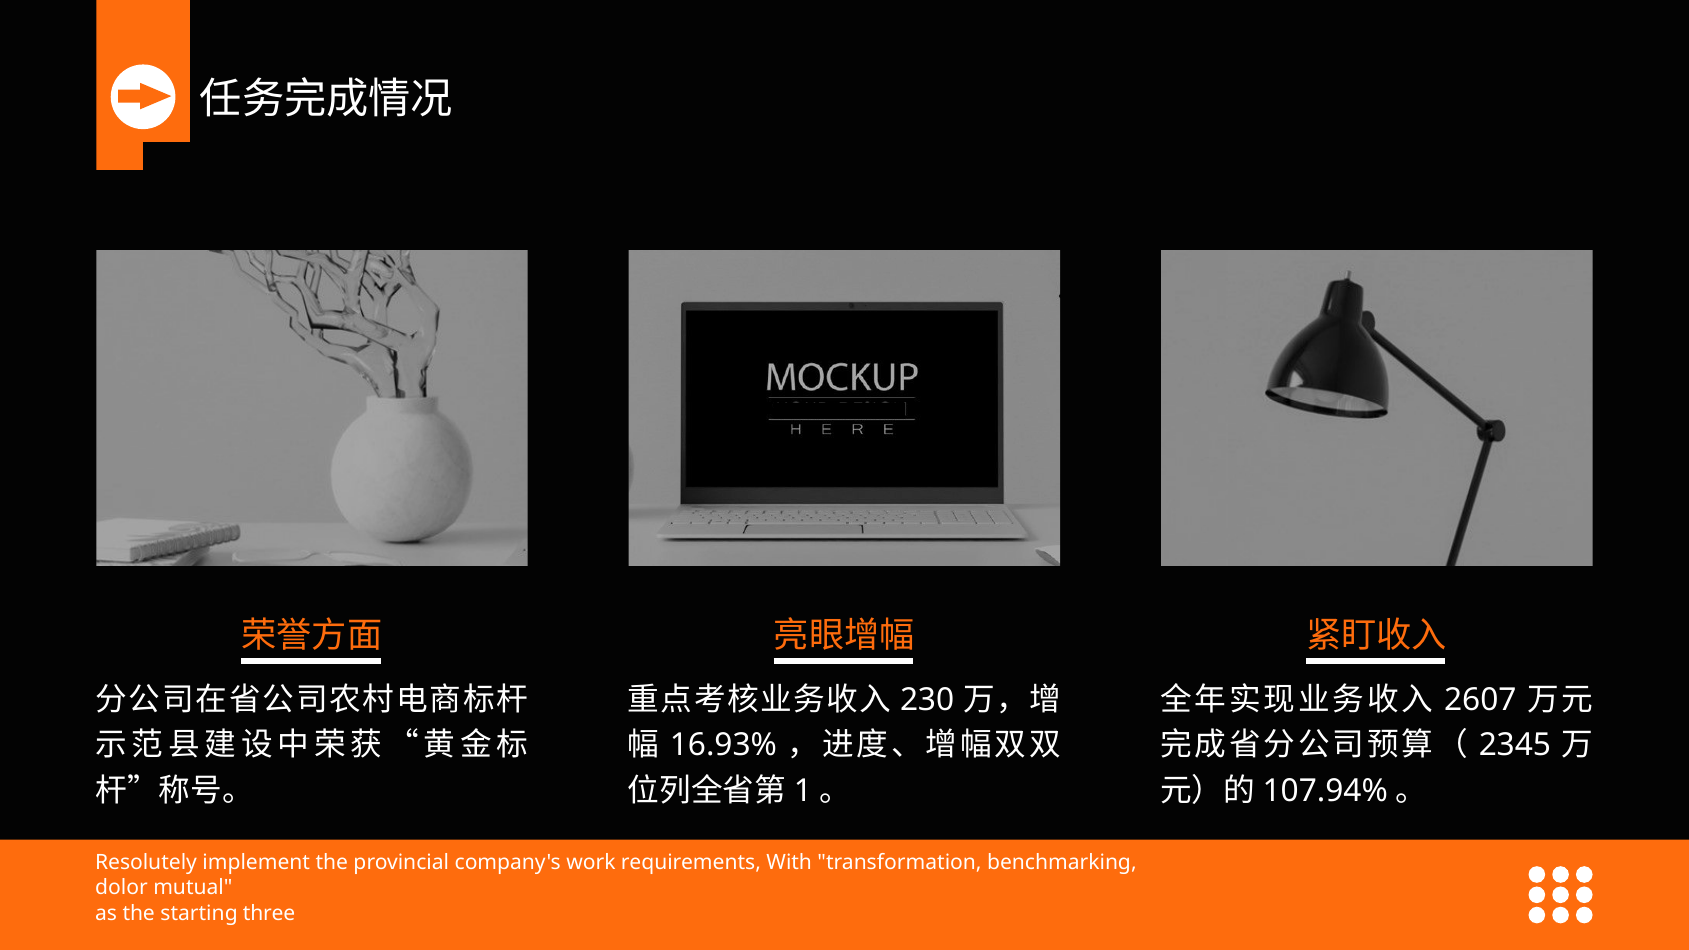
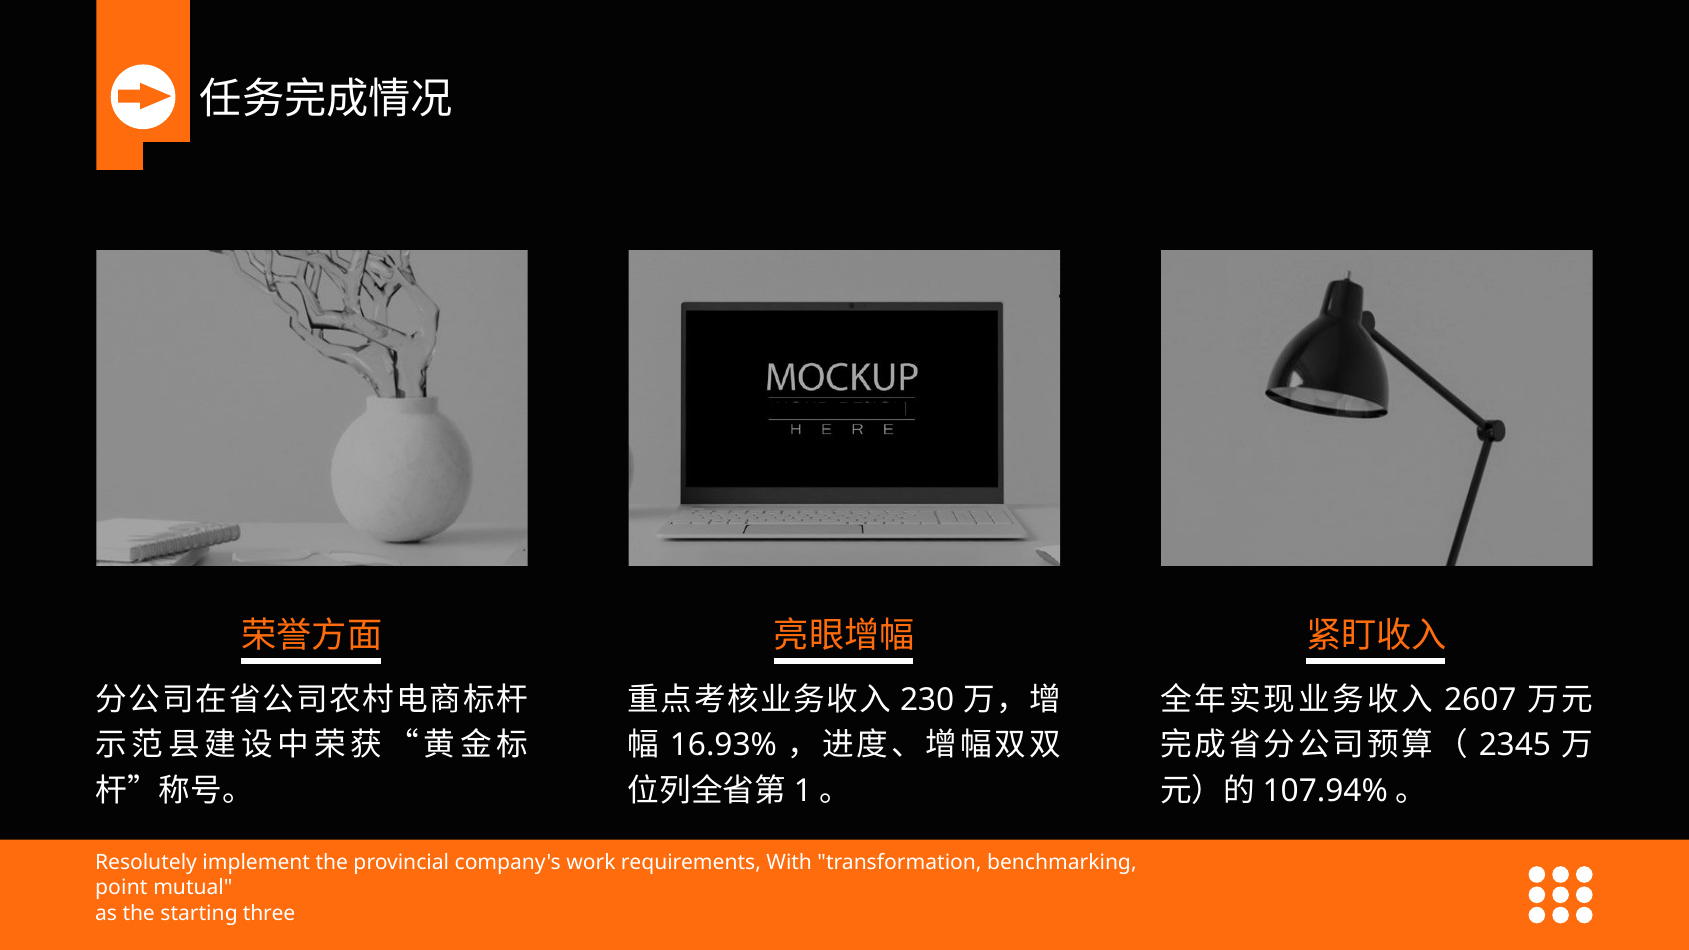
dolor: dolor -> point
